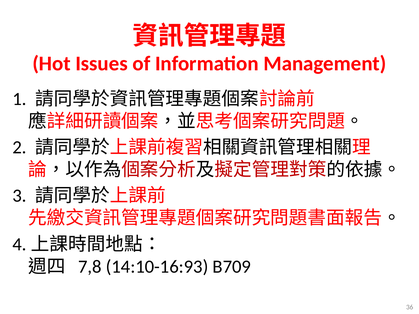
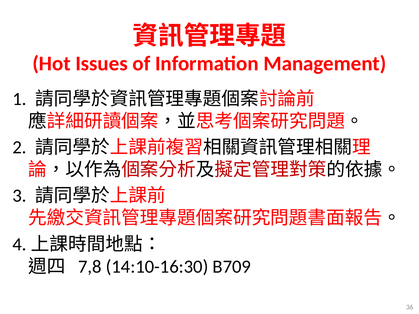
14:10-16:93: 14:10-16:93 -> 14:10-16:30
